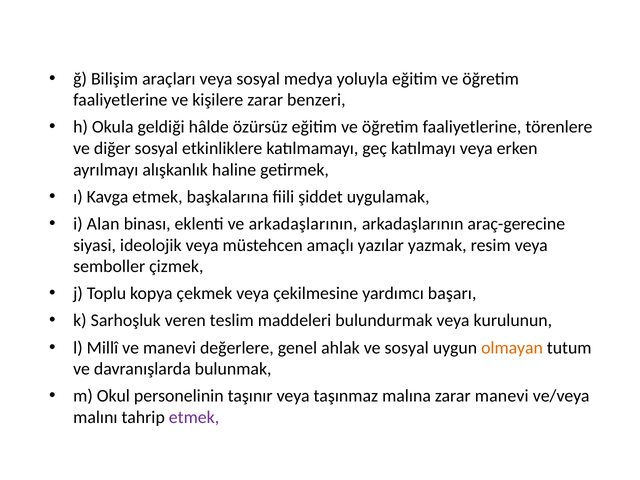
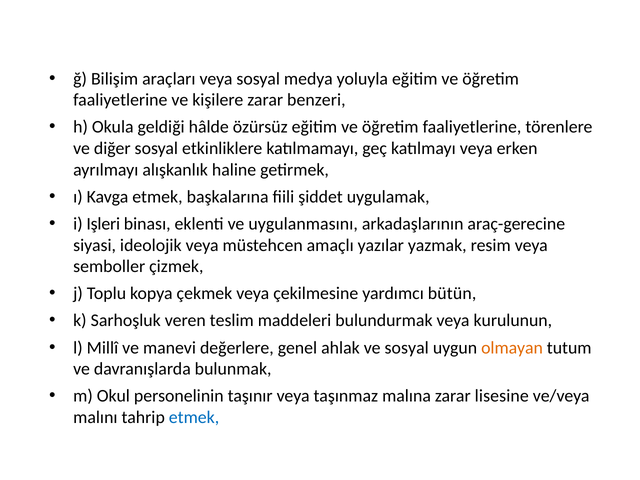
Alan: Alan -> Işleri
ve arkadaşlarının: arkadaşlarının -> uygulanmasını
başarı: başarı -> bütün
zarar manevi: manevi -> lisesine
etmek at (194, 417) colour: purple -> blue
